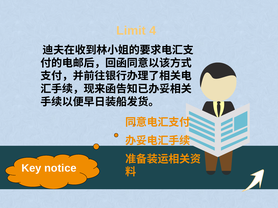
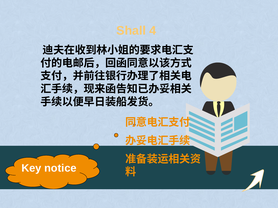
Limit: Limit -> Shall
